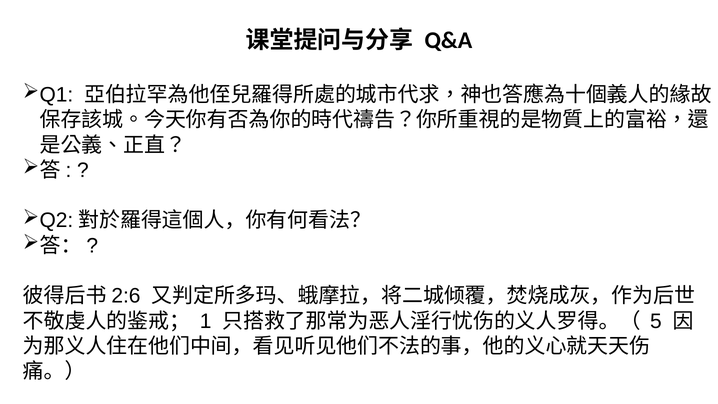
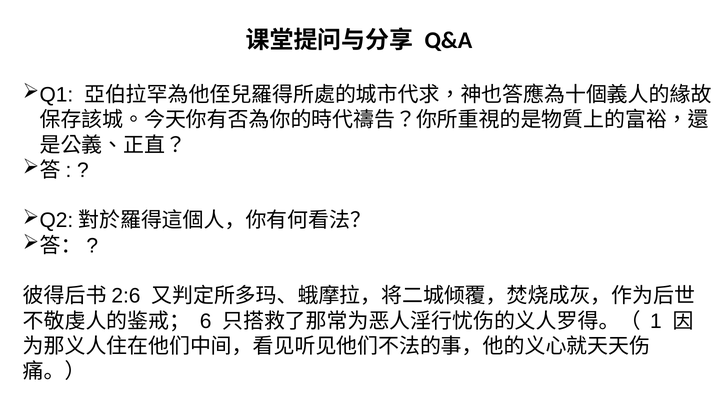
1: 1 -> 6
5: 5 -> 1
